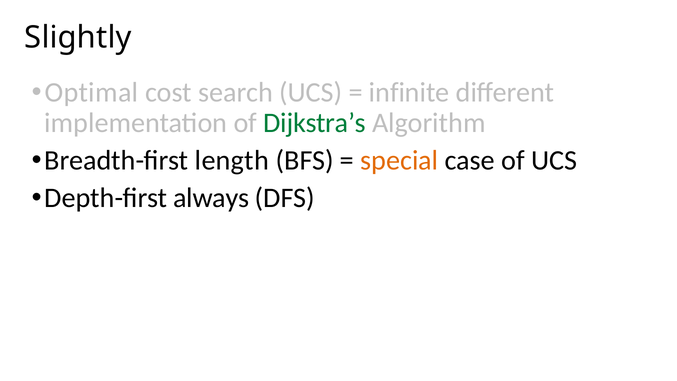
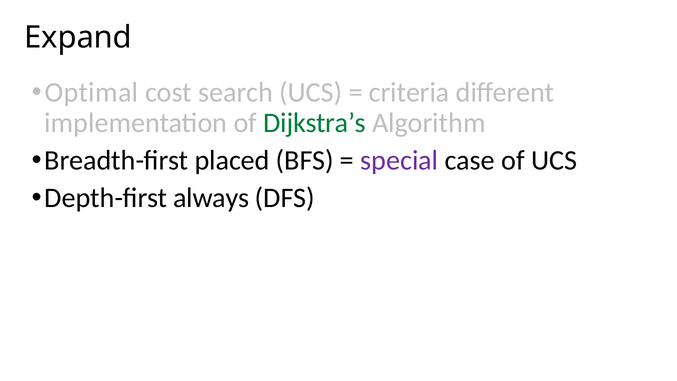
Slightly: Slightly -> Expand
infinite: infinite -> criteria
length: length -> placed
special colour: orange -> purple
